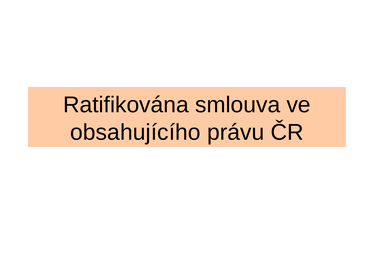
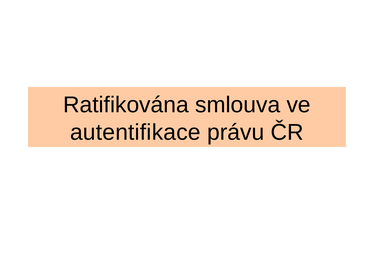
obsahujícího: obsahujícího -> autentifikace
